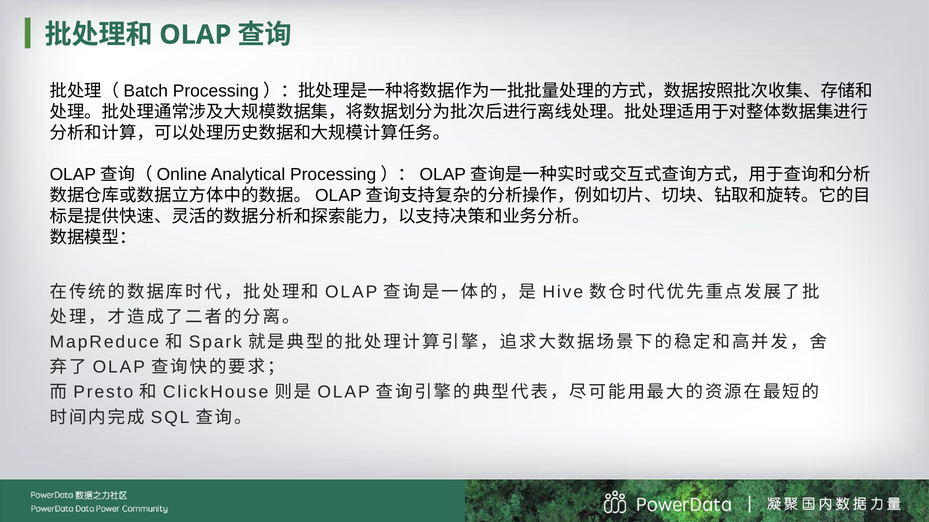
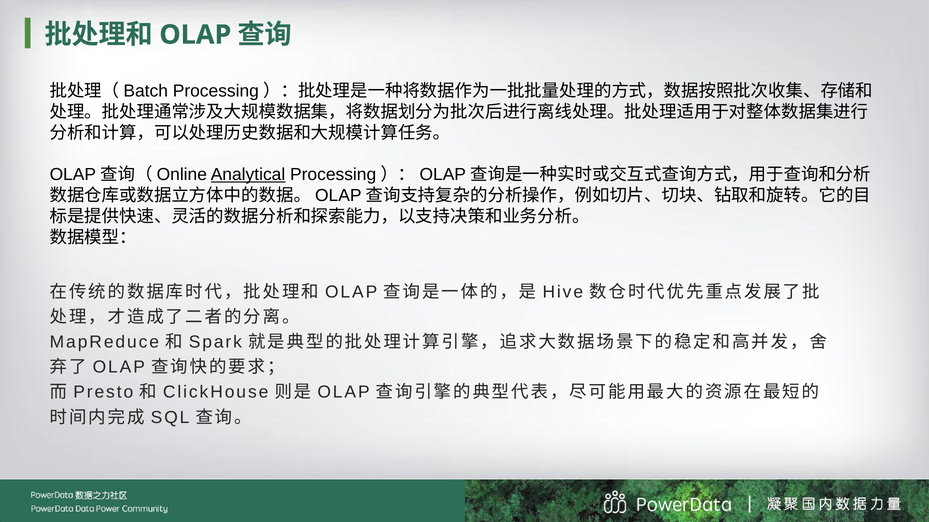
Analytical underline: none -> present
